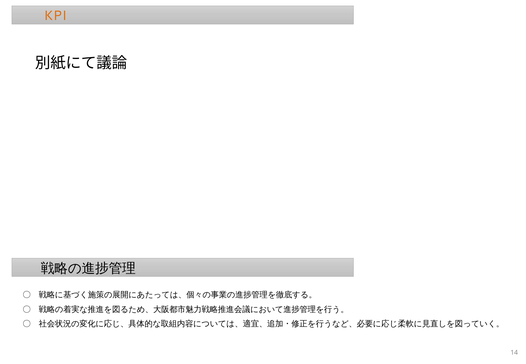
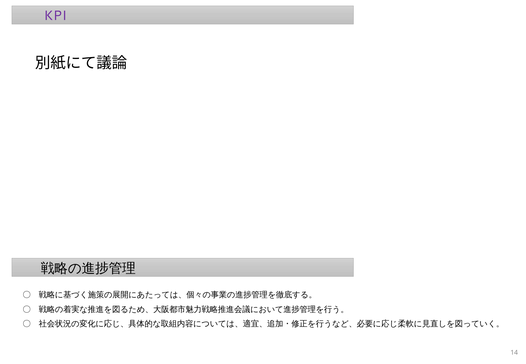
KPI colour: orange -> purple
